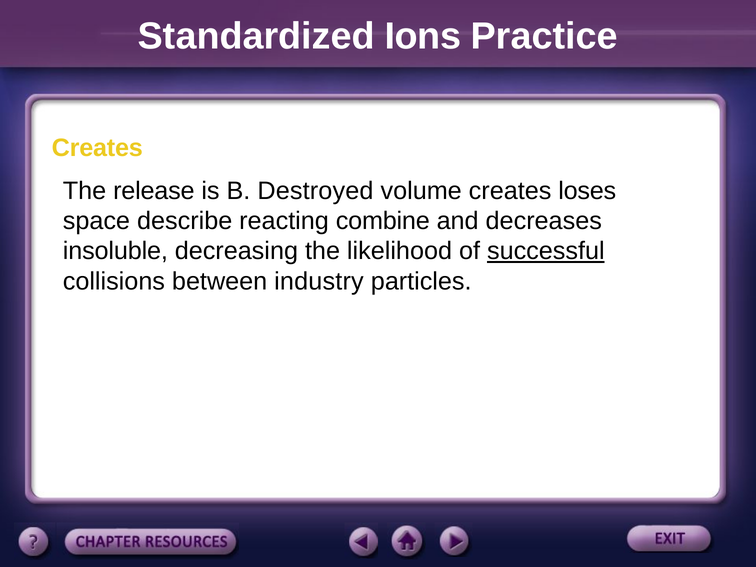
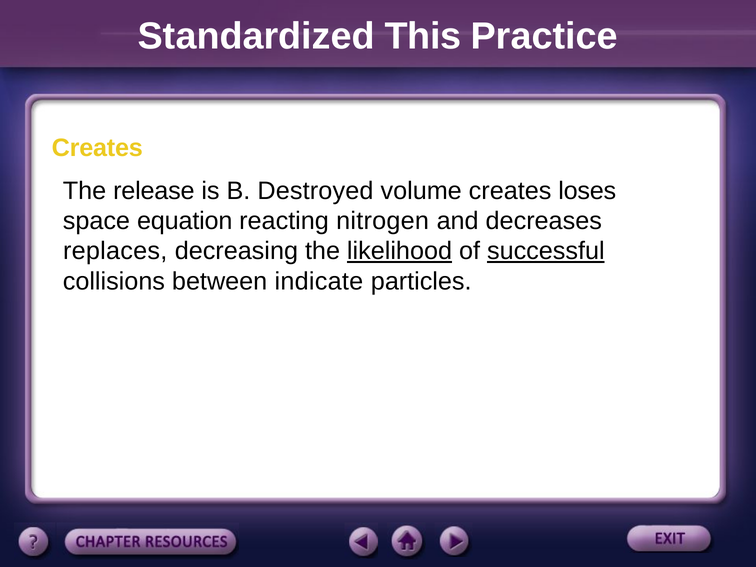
Ions: Ions -> This
describe: describe -> equation
combine: combine -> nitrogen
insoluble: insoluble -> replaces
likelihood underline: none -> present
industry: industry -> indicate
